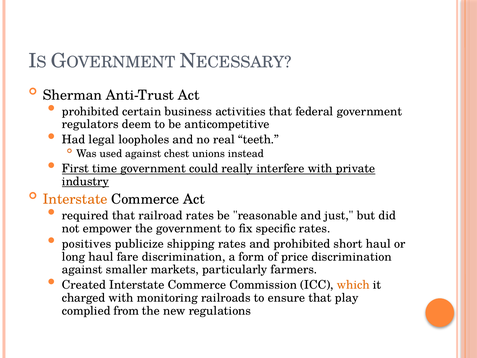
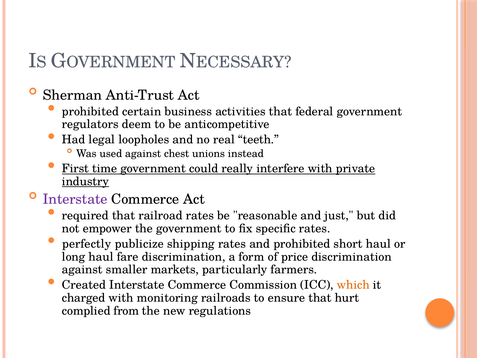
Interstate at (75, 199) colour: orange -> purple
positives: positives -> perfectly
play: play -> hurt
